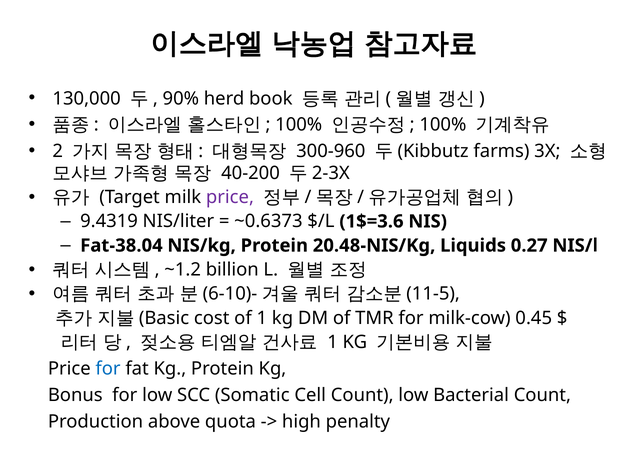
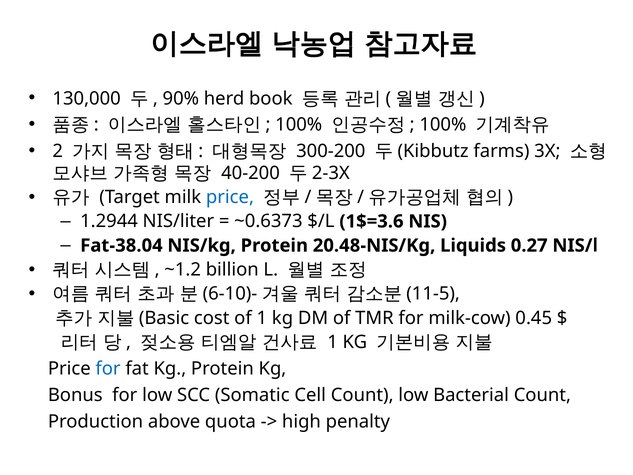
300-960: 300-960 -> 300-200
price at (230, 197) colour: purple -> blue
9.4319: 9.4319 -> 1.2944
